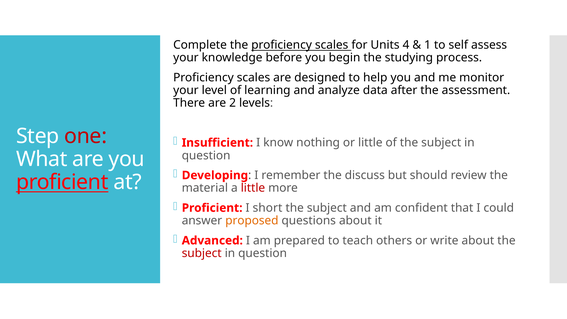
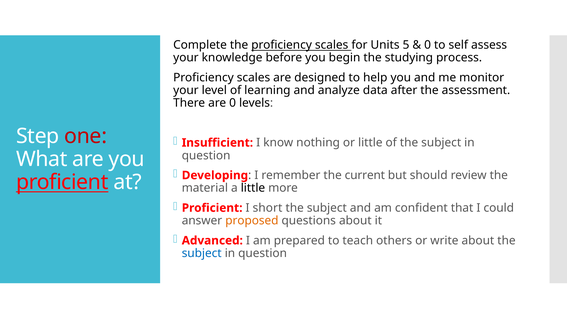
4: 4 -> 5
1 at (428, 45): 1 -> 0
are 2: 2 -> 0
discuss: discuss -> current
little at (253, 188) colour: red -> black
subject at (202, 253) colour: red -> blue
